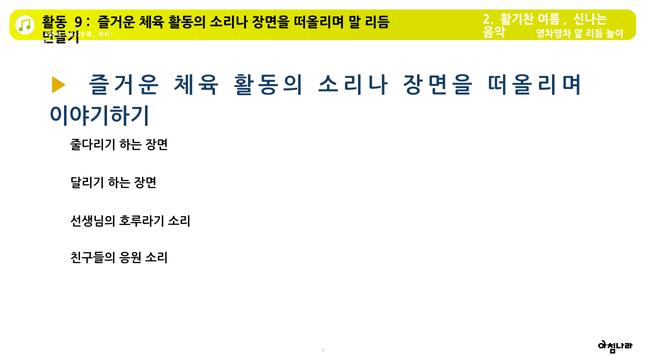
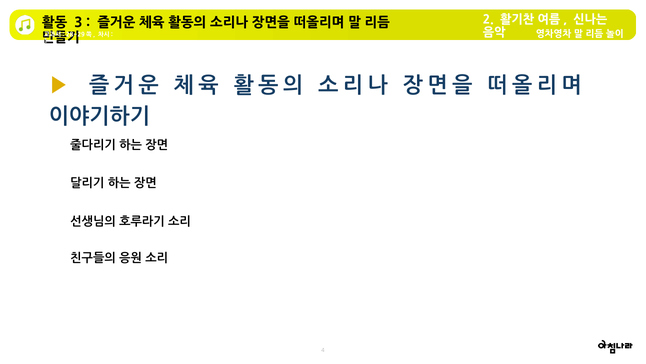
9: 9 -> 3
